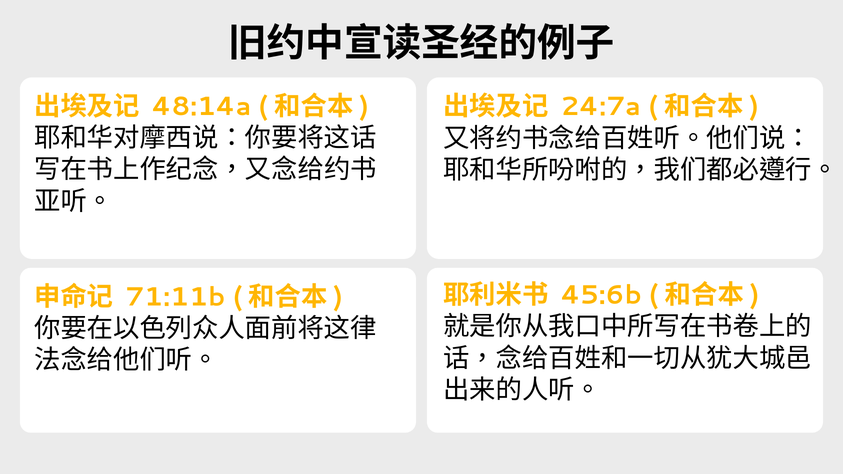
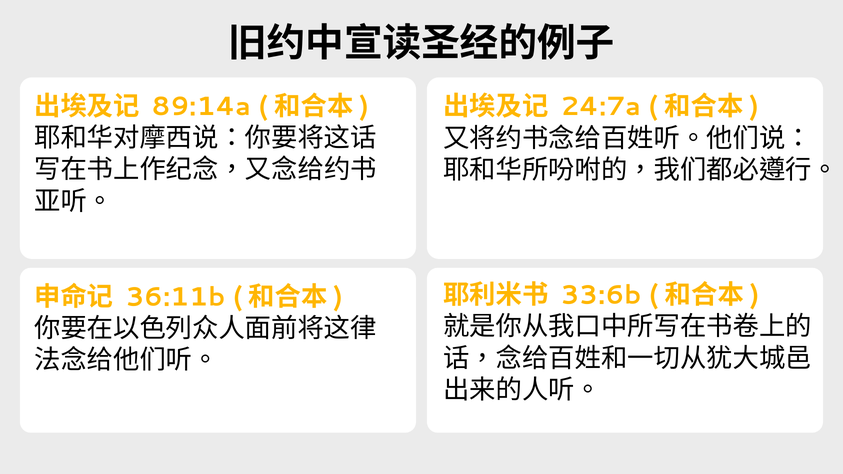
48:14a: 48:14a -> 89:14a
45:6b: 45:6b -> 33:6b
71:11b: 71:11b -> 36:11b
